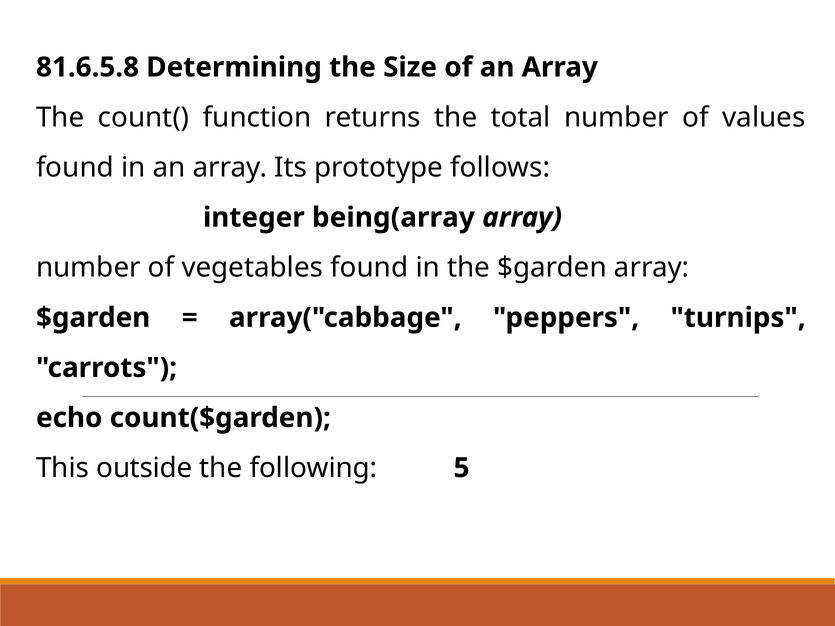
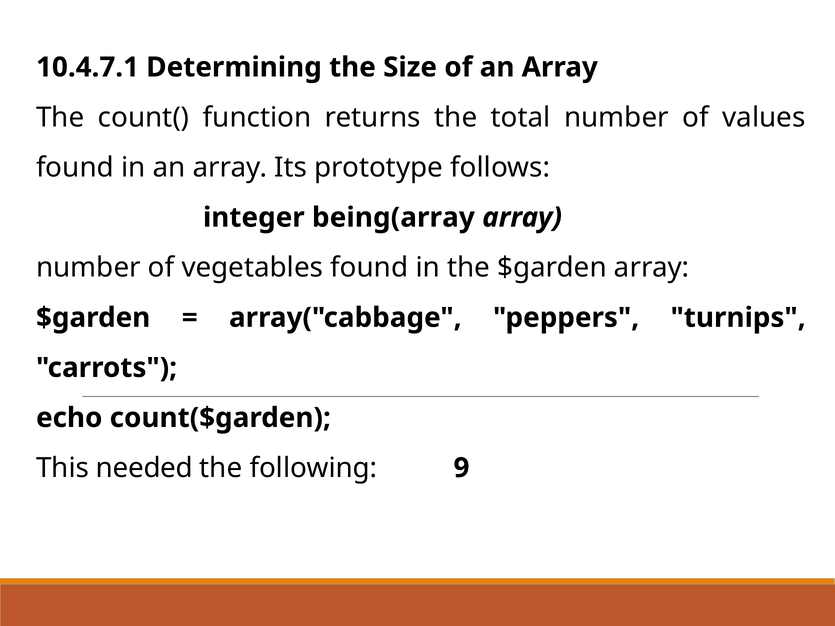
81.6.5.8: 81.6.5.8 -> 10.4.7.1
outside: outside -> needed
5: 5 -> 9
